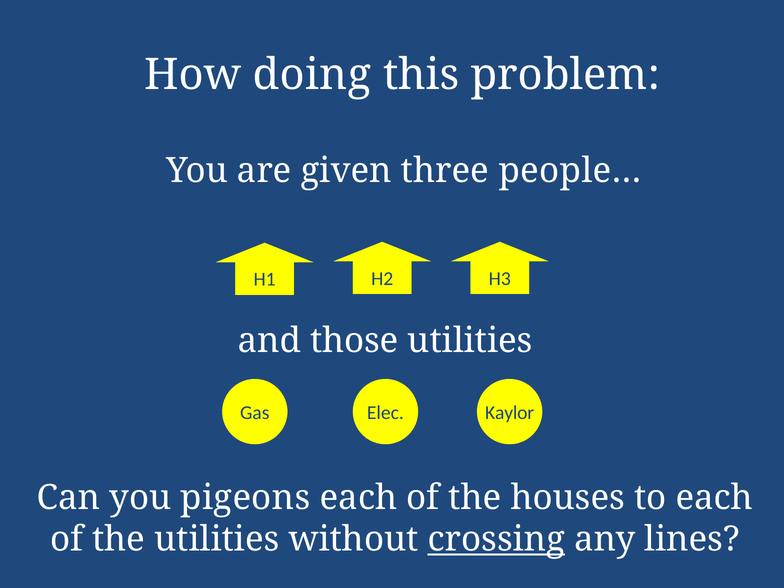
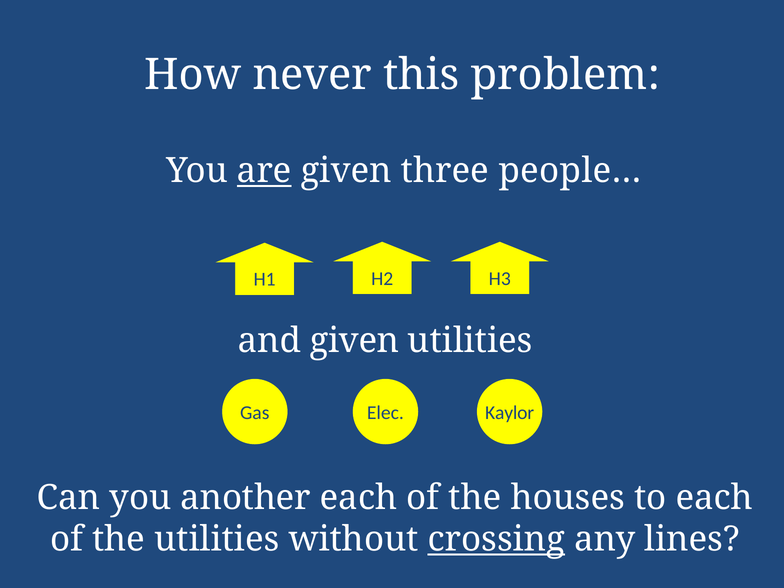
doing: doing -> never
are underline: none -> present
and those: those -> given
pigeons: pigeons -> another
